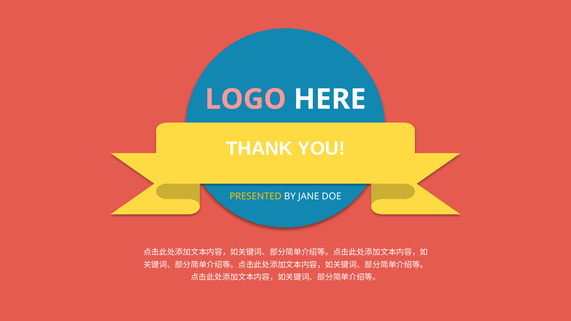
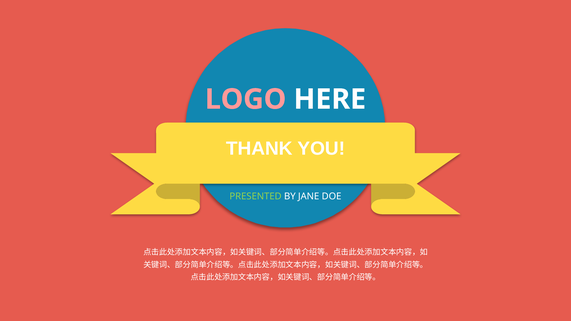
PRESENTED colour: yellow -> light green
